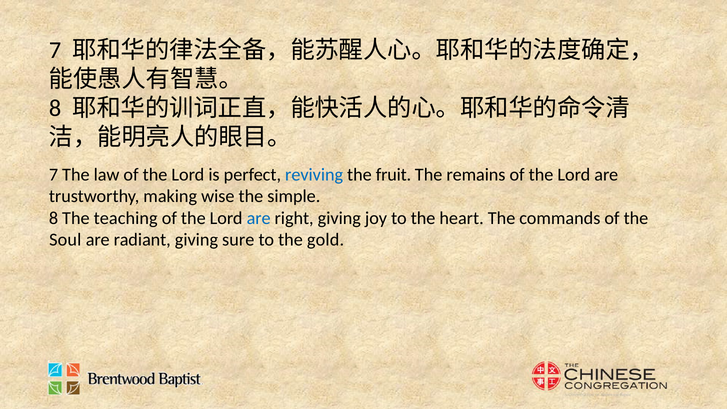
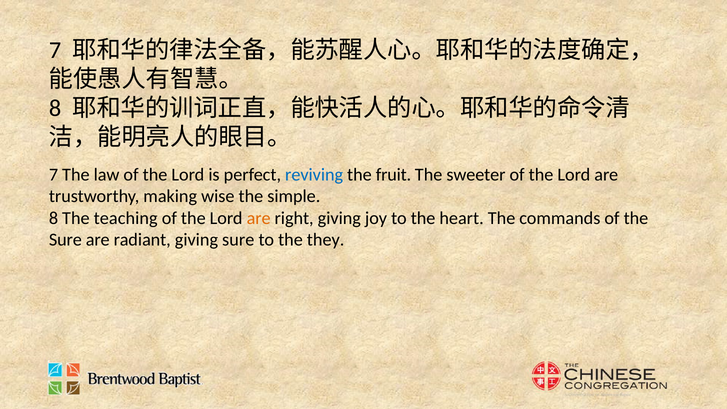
remains: remains -> sweeter
are at (259, 218) colour: blue -> orange
Soul at (65, 240): Soul -> Sure
gold: gold -> they
